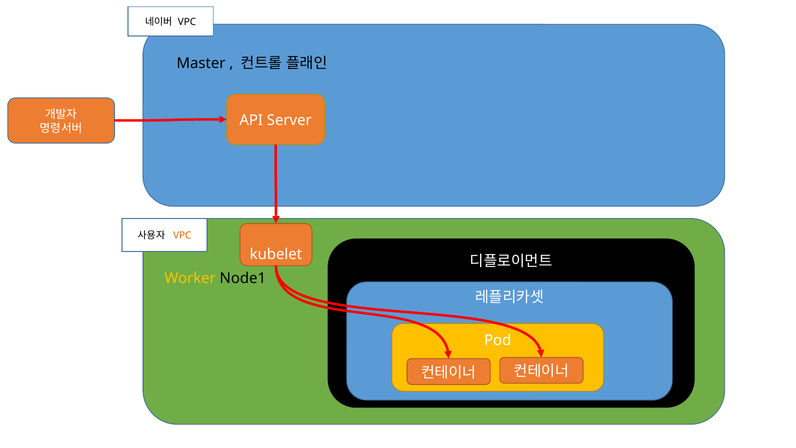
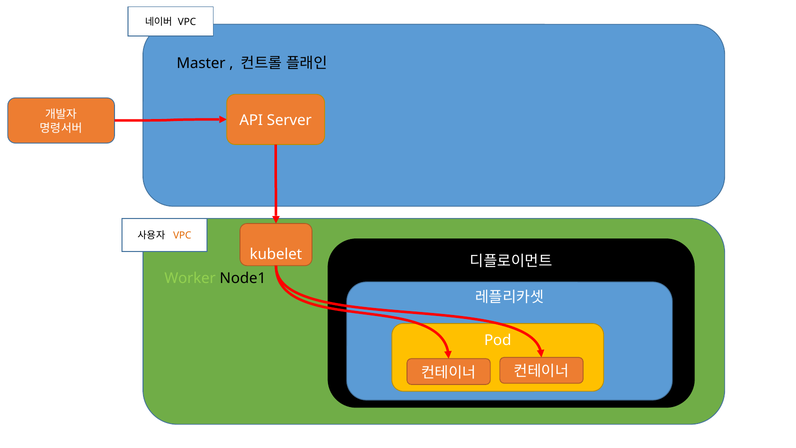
Worker colour: yellow -> light green
